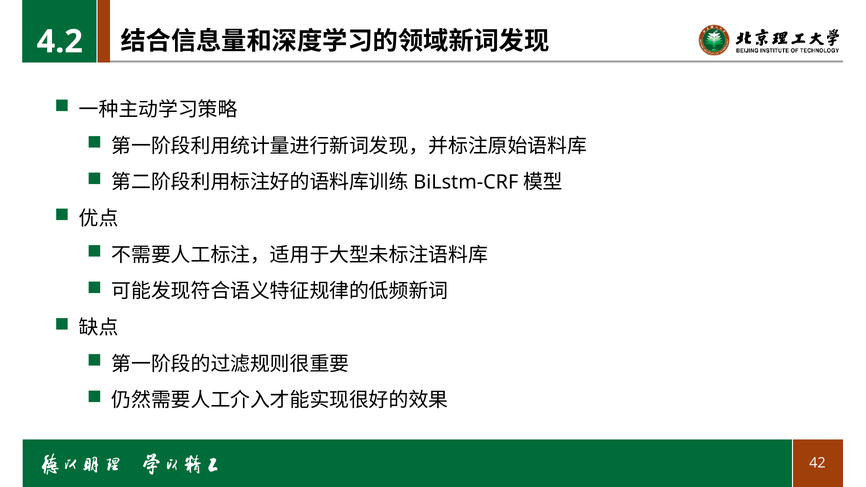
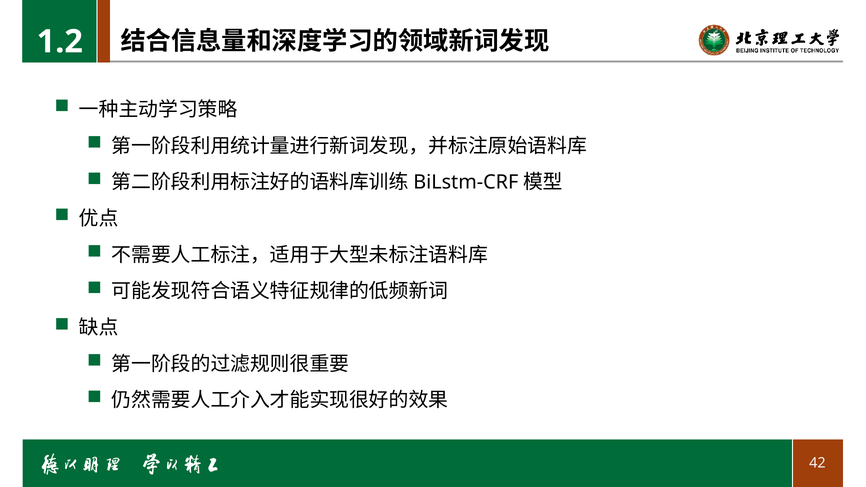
4.2: 4.2 -> 1.2
